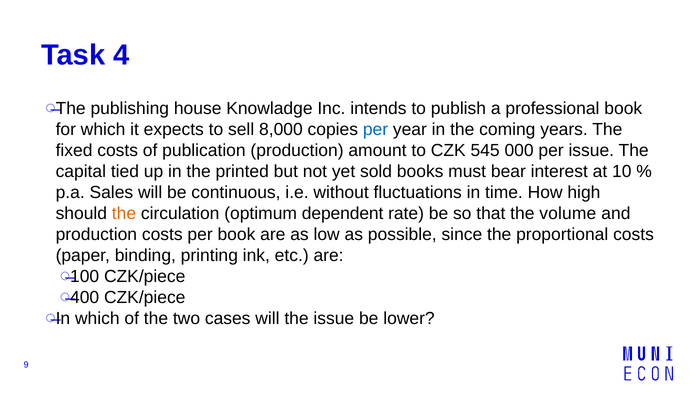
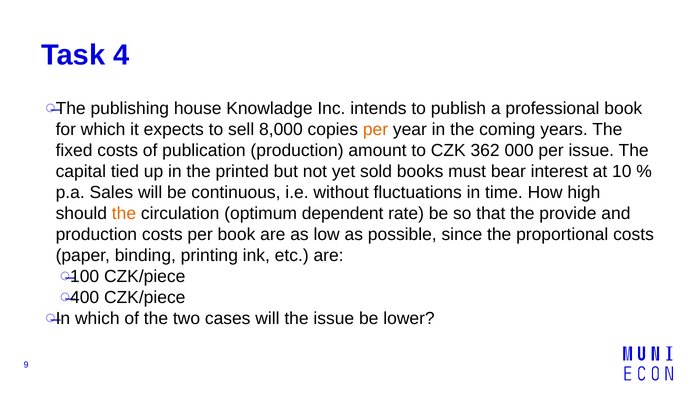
per at (375, 130) colour: blue -> orange
545: 545 -> 362
volume: volume -> provide
